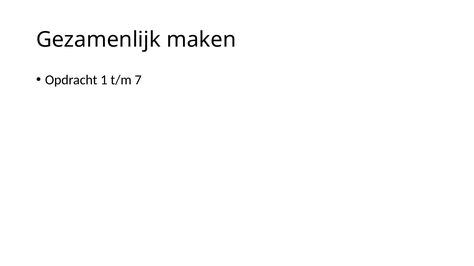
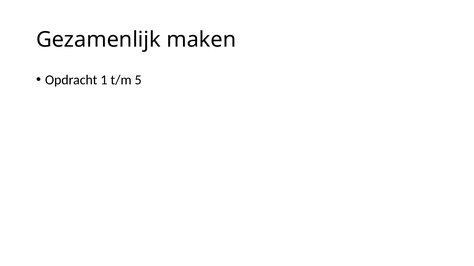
7: 7 -> 5
